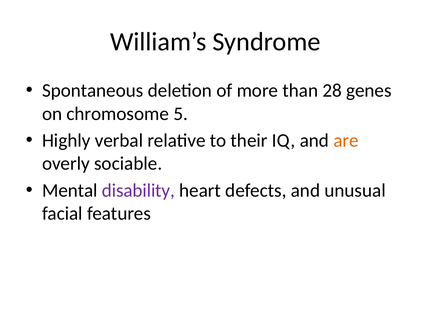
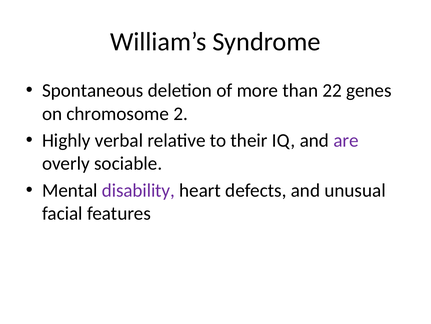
28: 28 -> 22
5: 5 -> 2
are colour: orange -> purple
